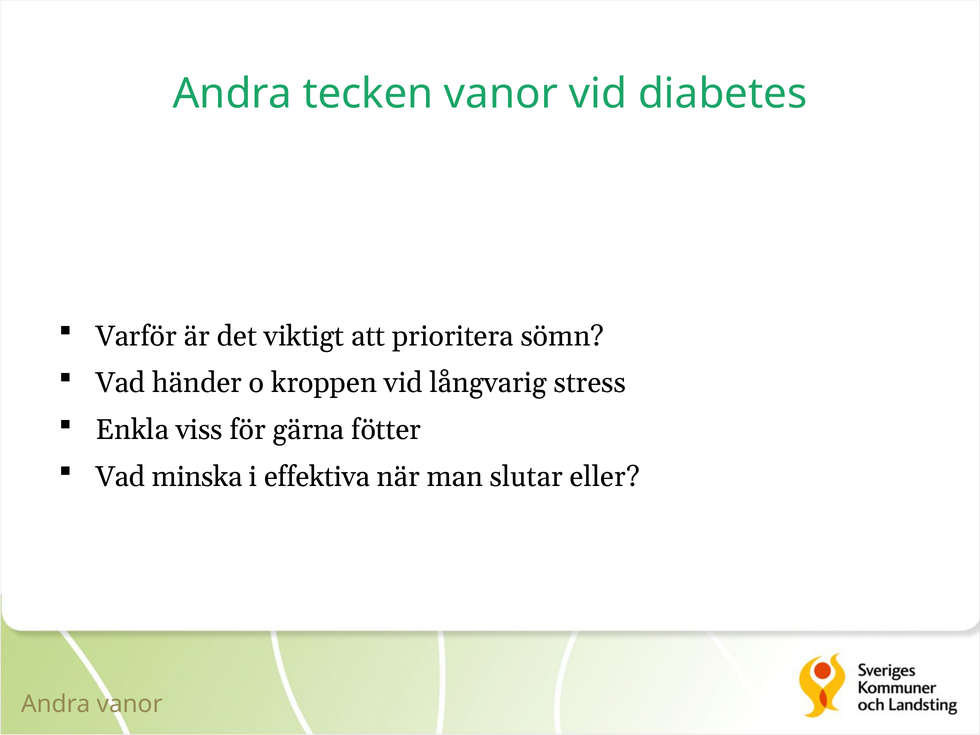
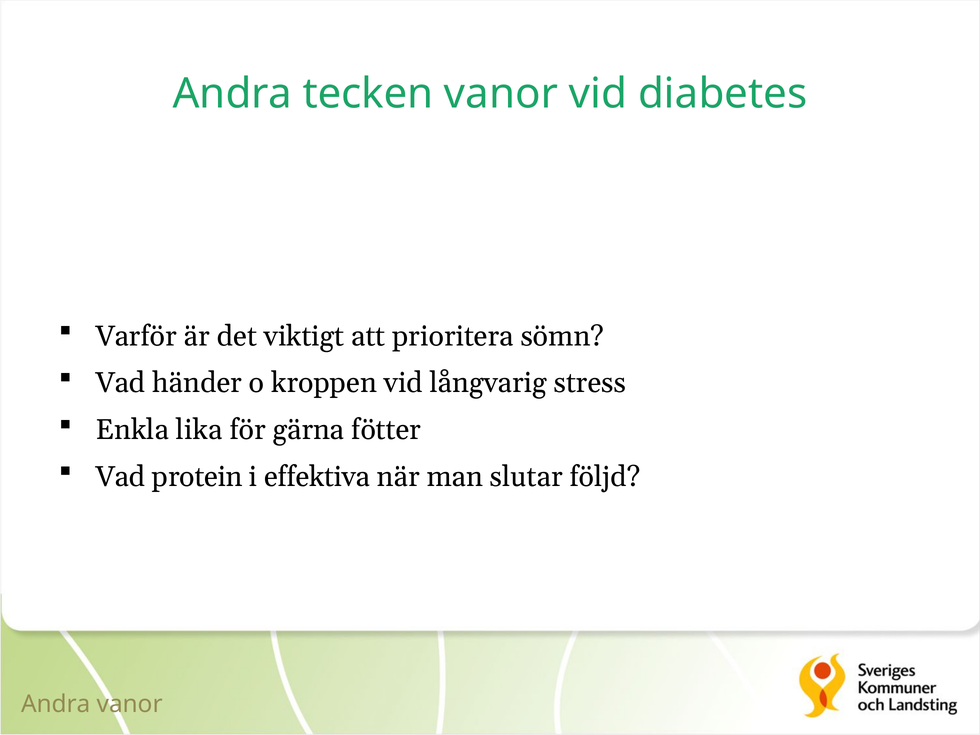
viss: viss -> lika
minska: minska -> protein
eller: eller -> följd
